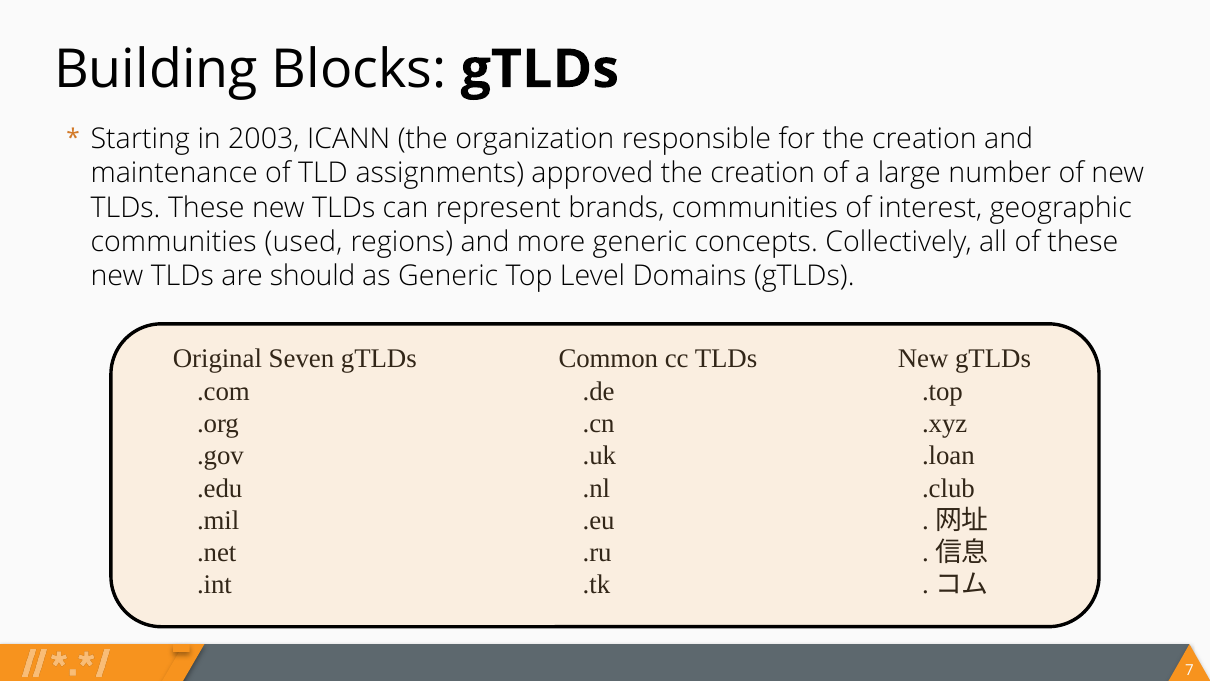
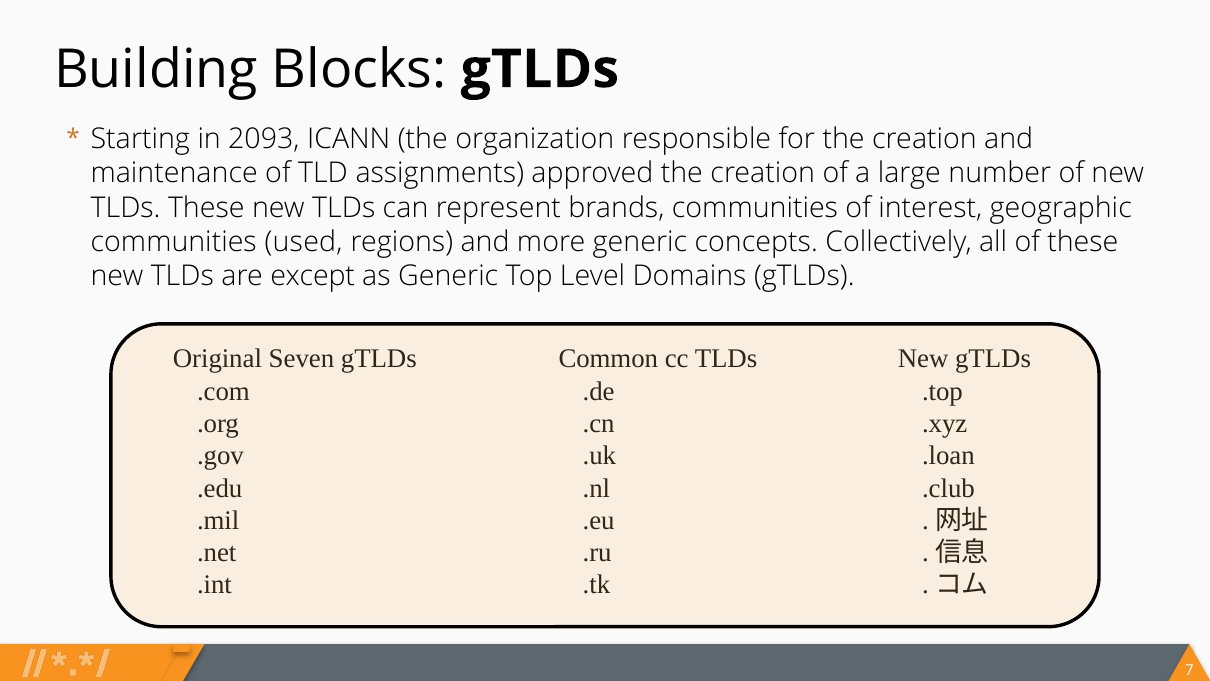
2003: 2003 -> 2093
should: should -> except
